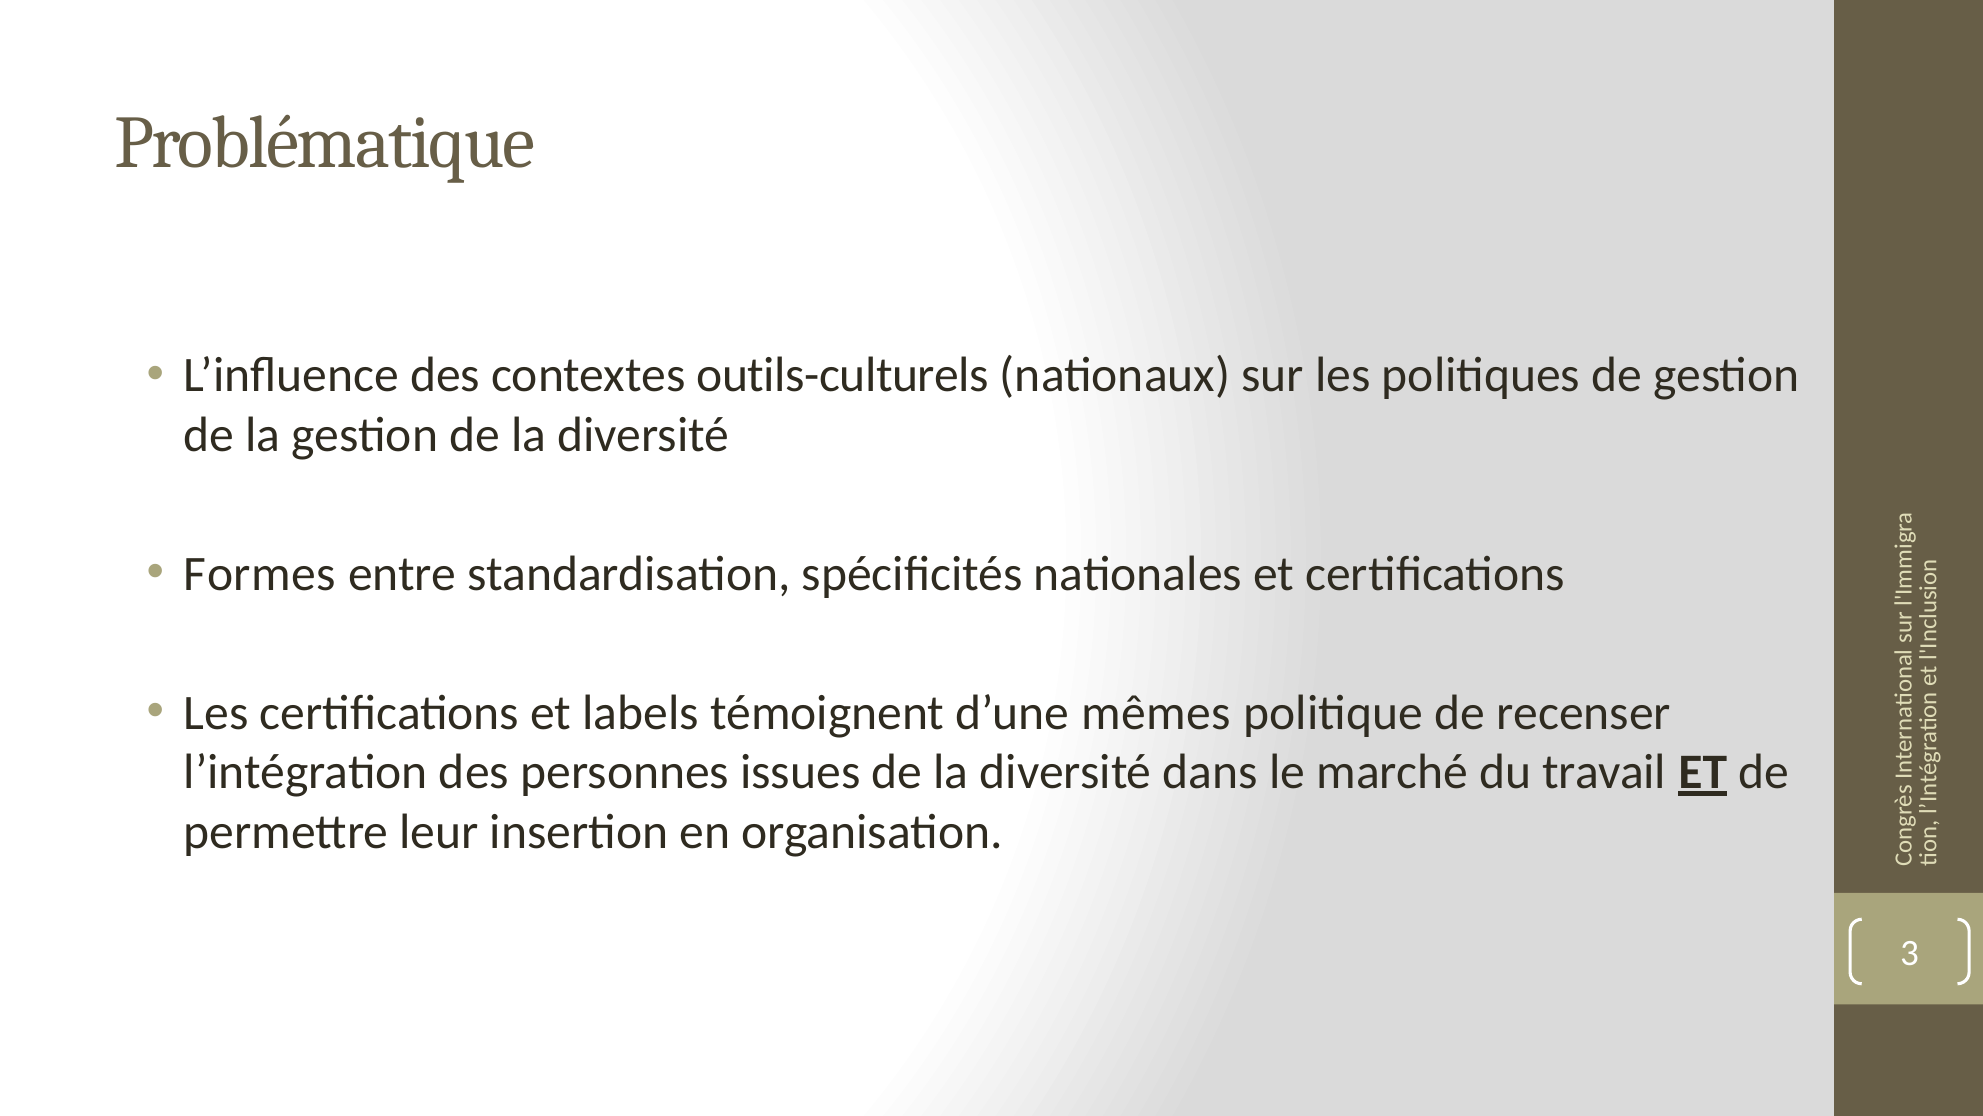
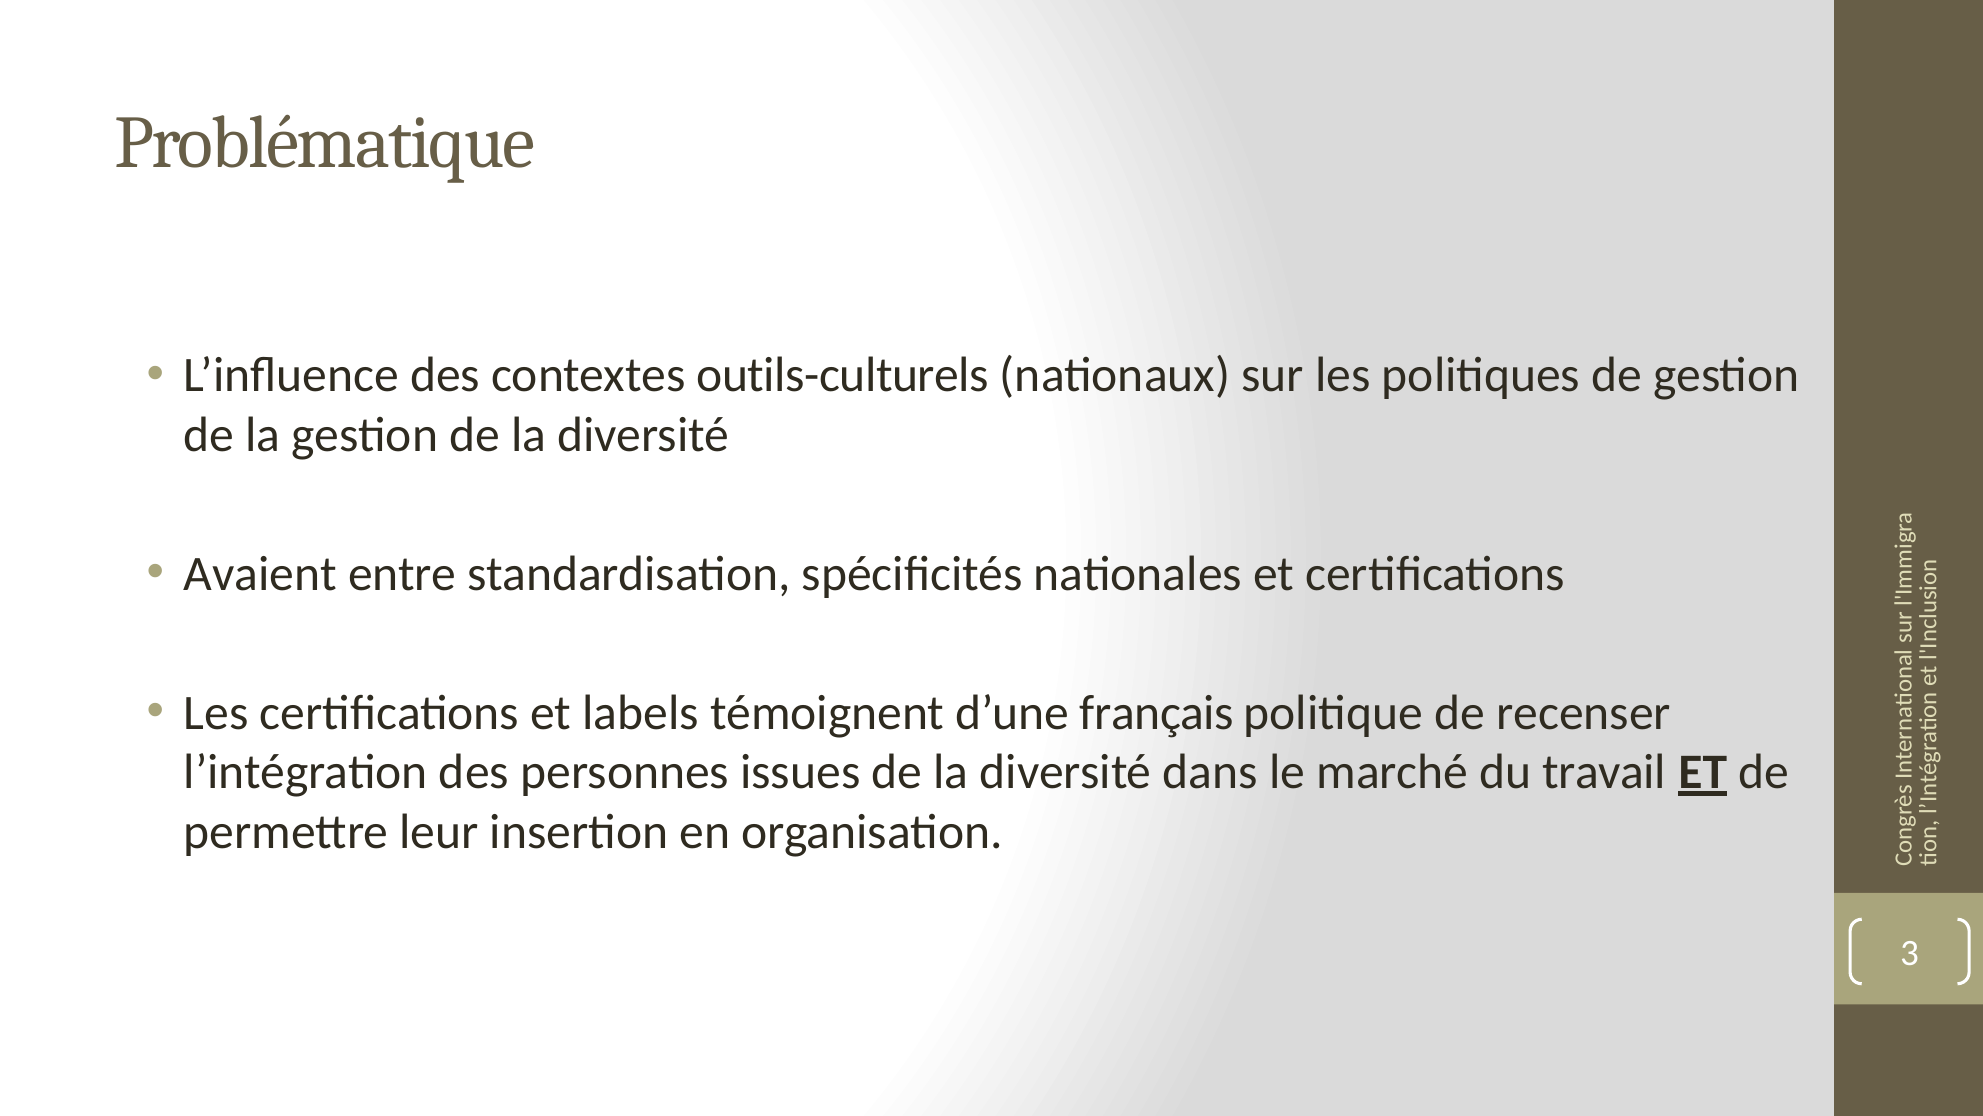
Formes: Formes -> Avaient
mêmes: mêmes -> français
